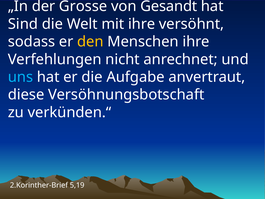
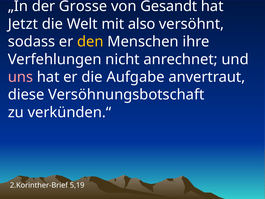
Sind: Sind -> Jetzt
mit ihre: ihre -> also
uns colour: light blue -> pink
